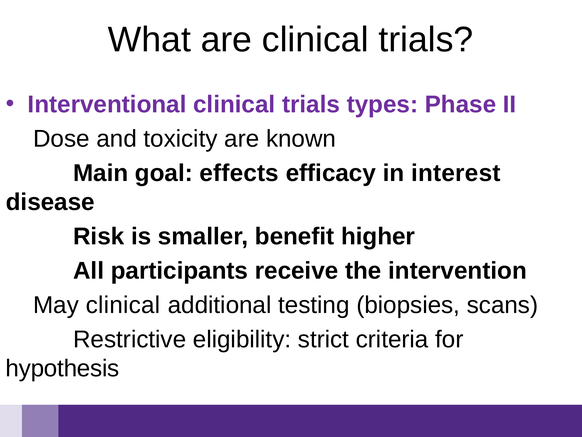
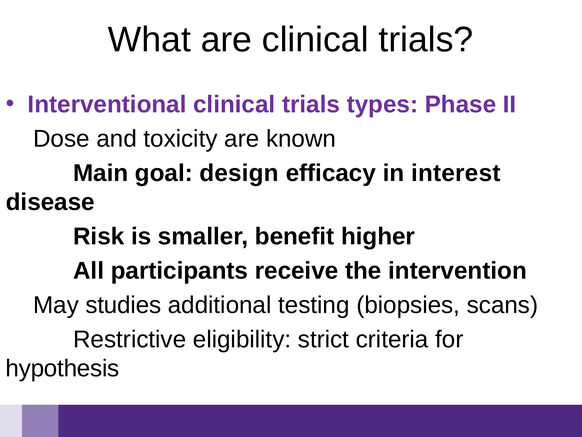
effects: effects -> design
May clinical: clinical -> studies
